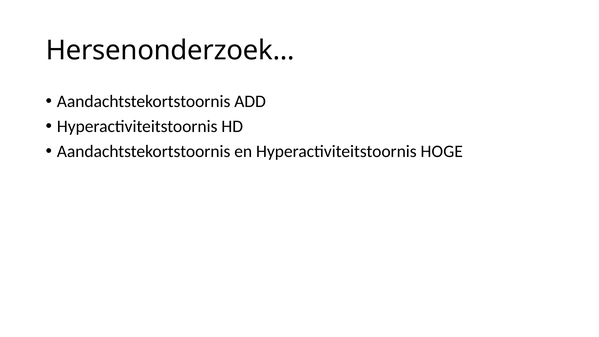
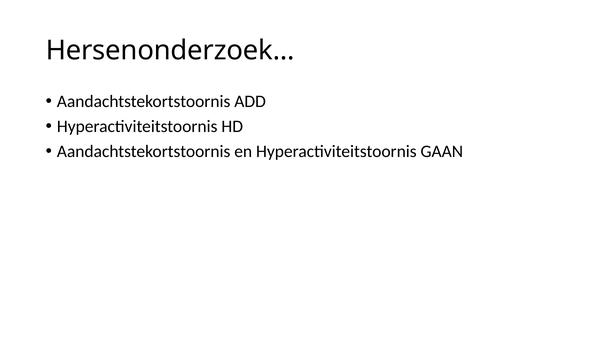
HOGE: HOGE -> GAAN
